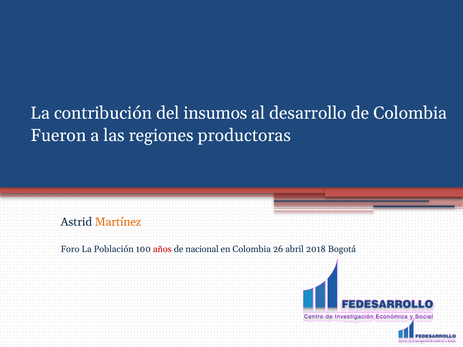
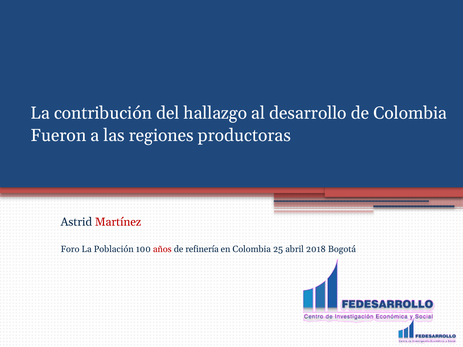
insumos: insumos -> hallazgo
Martínez colour: orange -> red
nacional: nacional -> refinería
26: 26 -> 25
